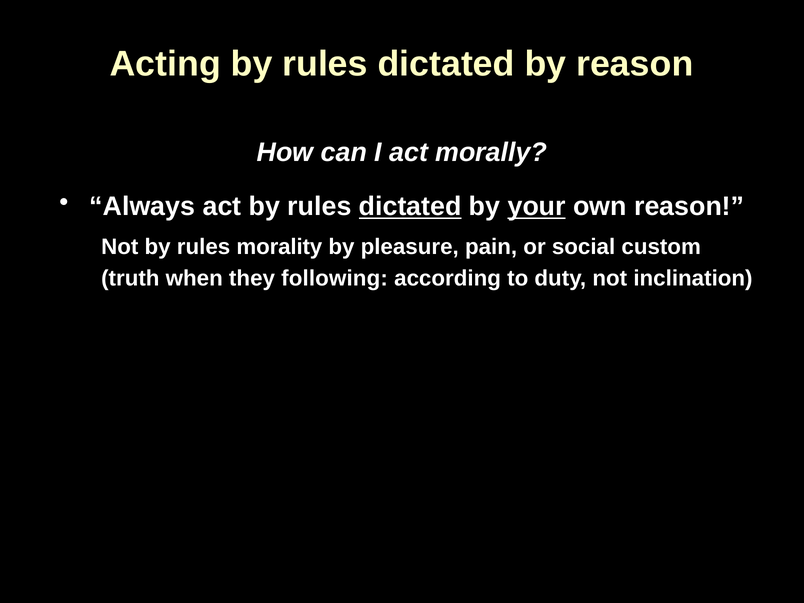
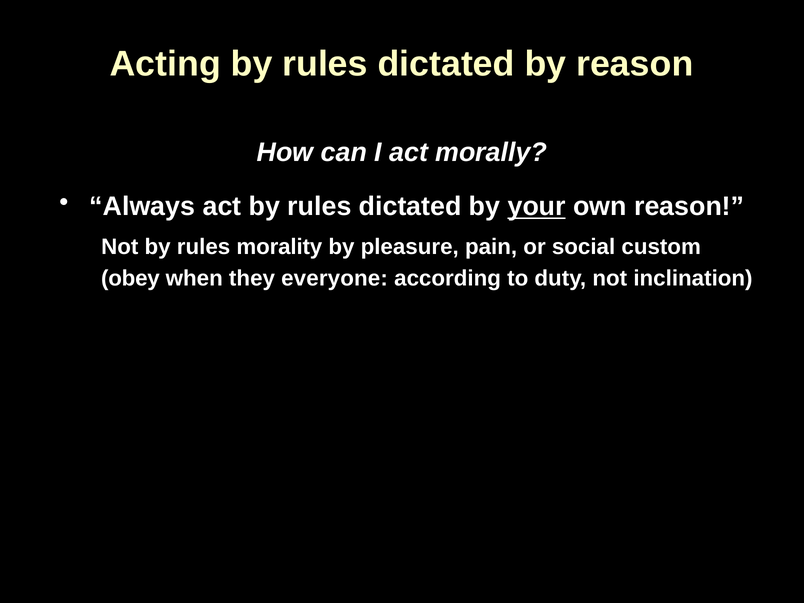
dictated at (410, 207) underline: present -> none
truth: truth -> obey
following: following -> everyone
